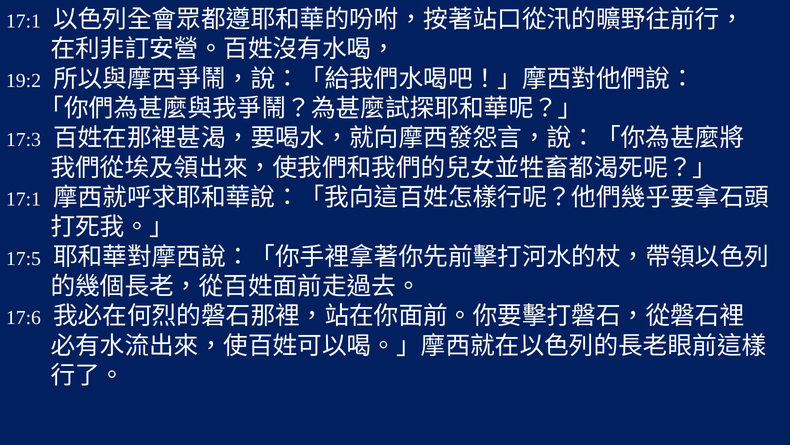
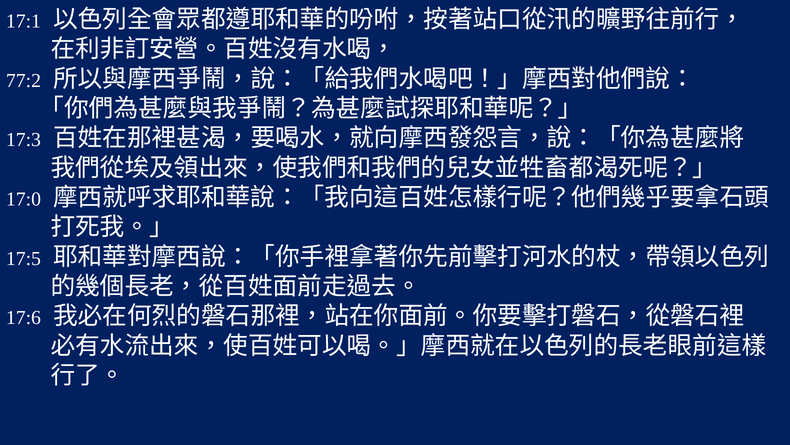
19:2: 19:2 -> 77:2
17:1 at (23, 199): 17:1 -> 17:0
